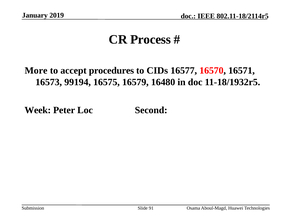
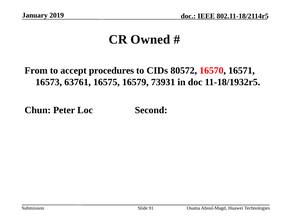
Process: Process -> Owned
More: More -> From
16577: 16577 -> 80572
99194: 99194 -> 63761
16480: 16480 -> 73931
Week: Week -> Chun
